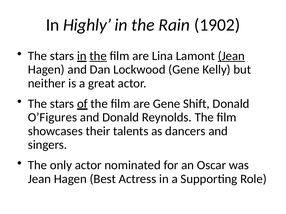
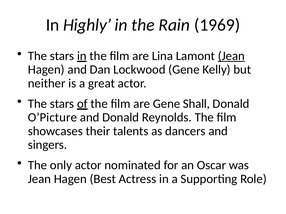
1902: 1902 -> 1969
the at (98, 56) underline: present -> none
Shift: Shift -> Shall
O’Figures: O’Figures -> O’Picture
